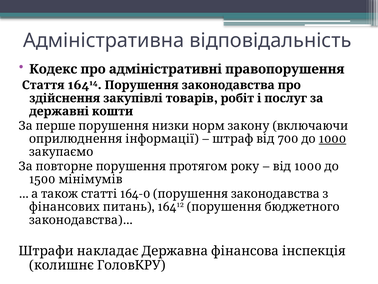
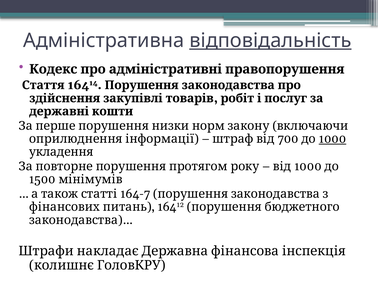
відповідальність underline: none -> present
закупаємо: закупаємо -> укладення
164-0: 164-0 -> 164-7
